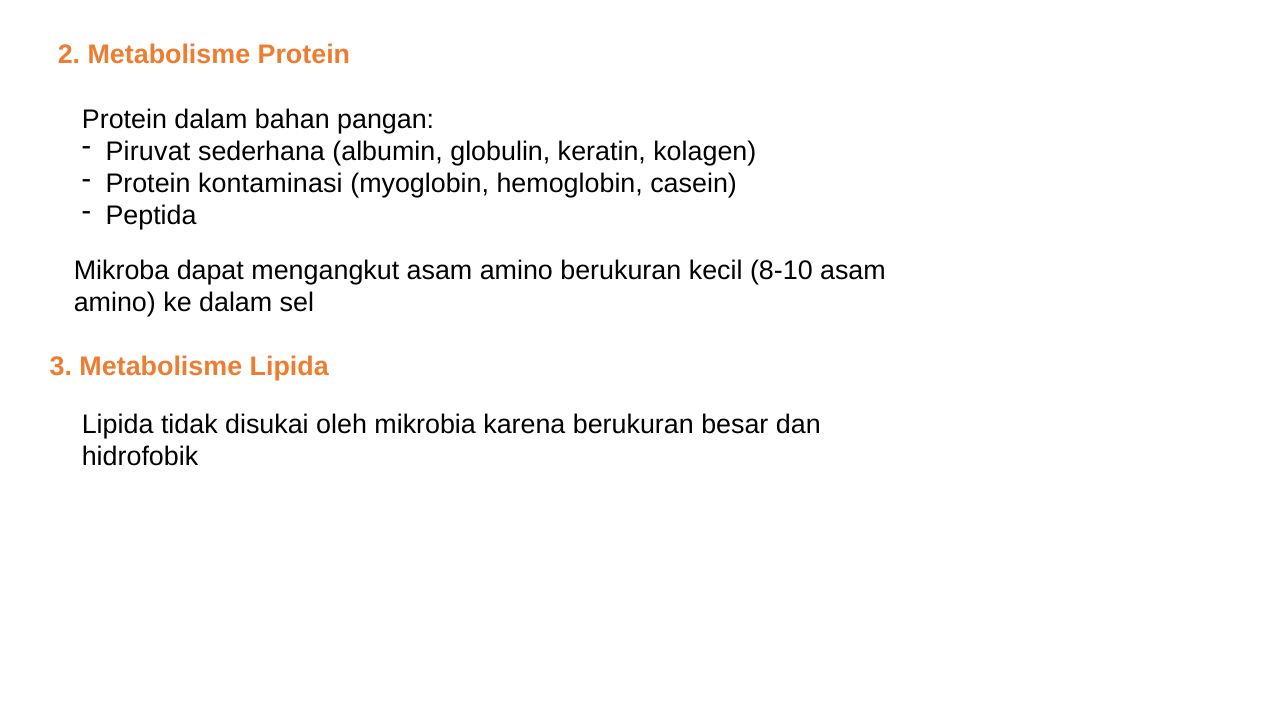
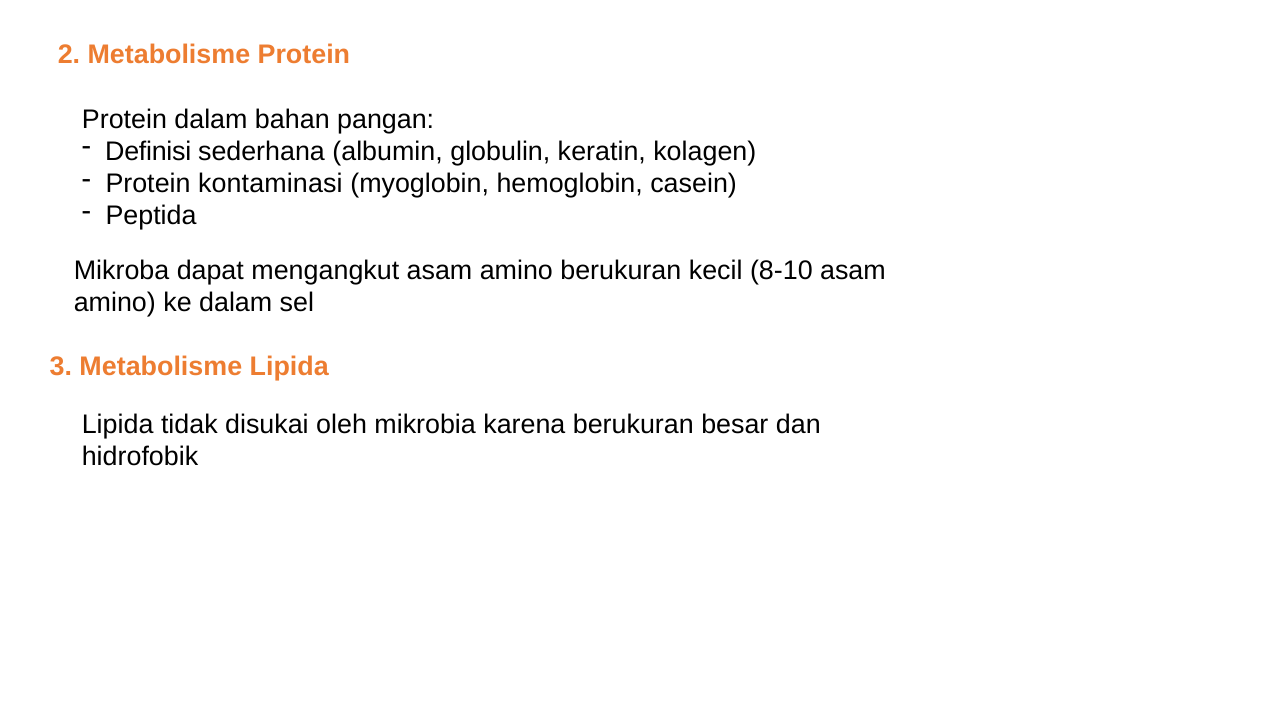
Piruvat: Piruvat -> Definisi
